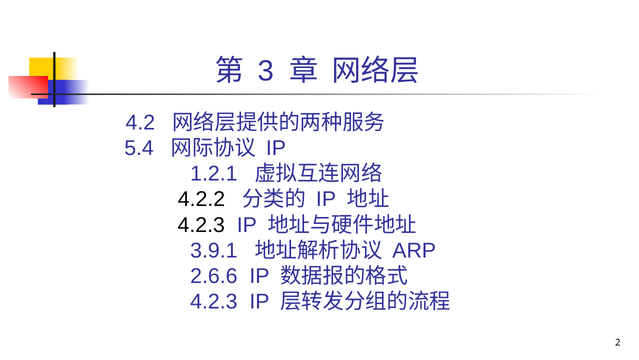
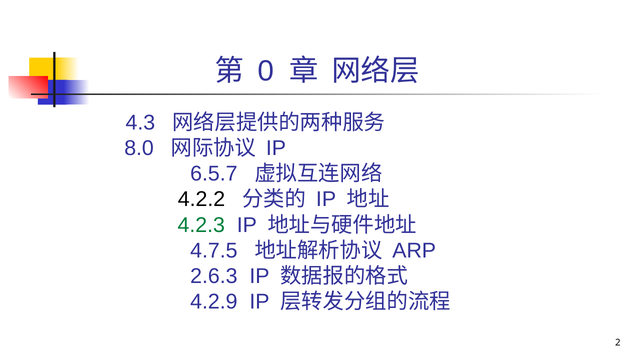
3: 3 -> 0
4.2: 4.2 -> 4.3
5.4: 5.4 -> 8.0
1.2.1: 1.2.1 -> 6.5.7
4.2.3 at (201, 225) colour: black -> green
3.9.1: 3.9.1 -> 4.7.5
2.6.6: 2.6.6 -> 2.6.3
4.2.3 at (214, 301): 4.2.3 -> 4.2.9
